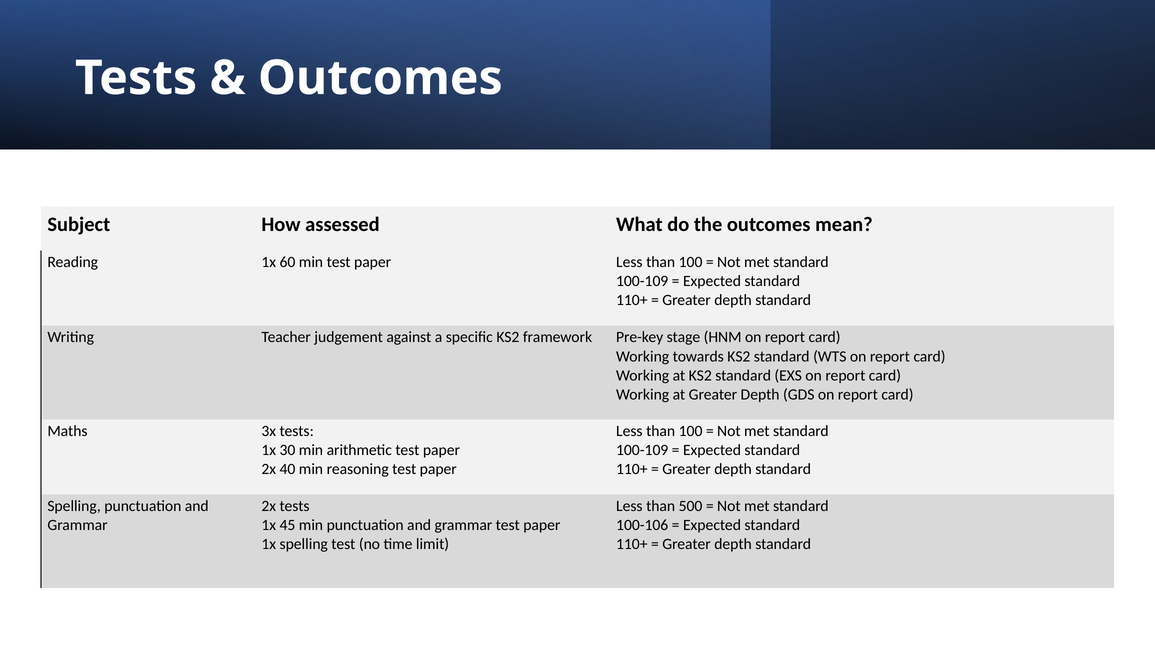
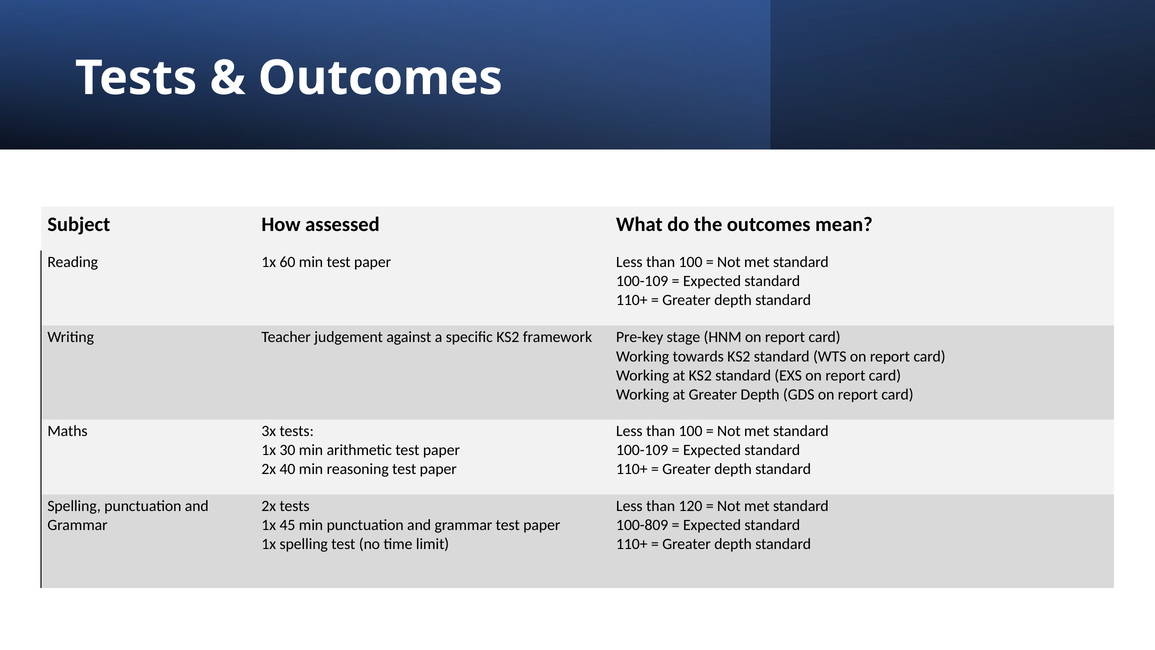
500: 500 -> 120
100-106: 100-106 -> 100-809
